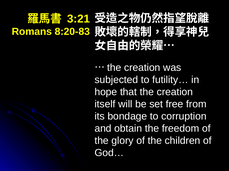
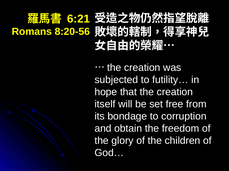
3:21: 3:21 -> 6:21
8:20-83: 8:20-83 -> 8:20-56
